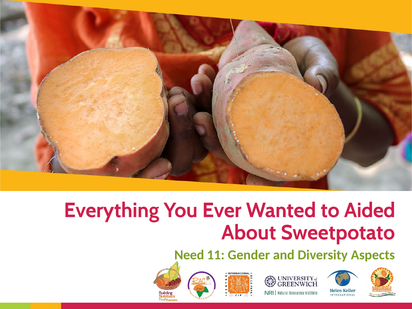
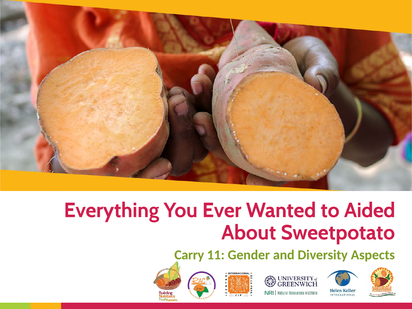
Need: Need -> Carry
